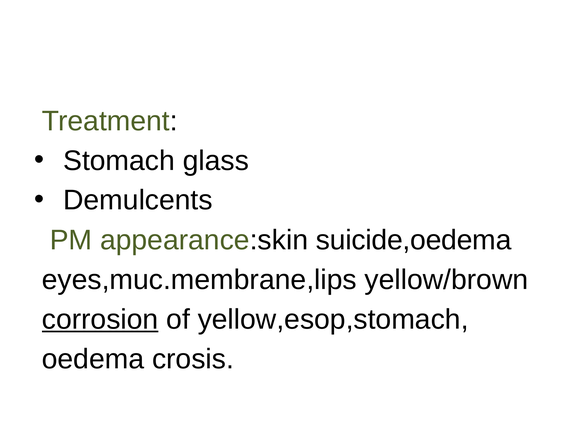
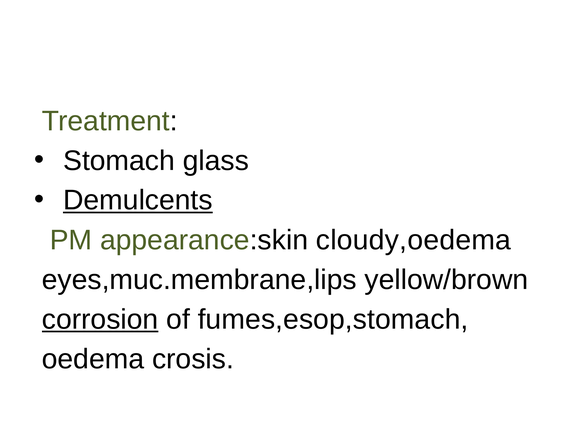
Demulcents underline: none -> present
suicide,oedema: suicide,oedema -> cloudy,oedema
yellow,esop,stomach: yellow,esop,stomach -> fumes,esop,stomach
